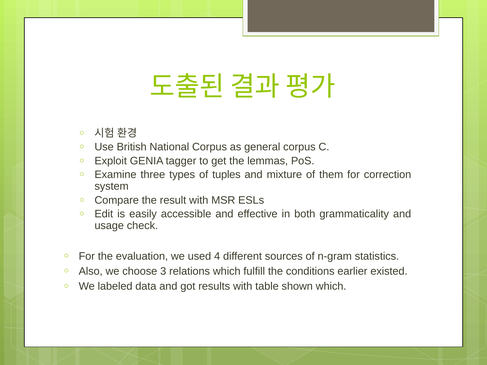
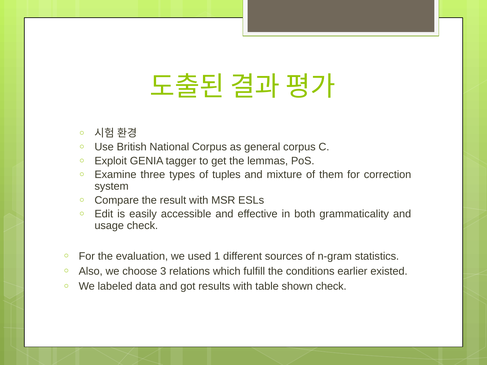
4: 4 -> 1
shown which: which -> check
